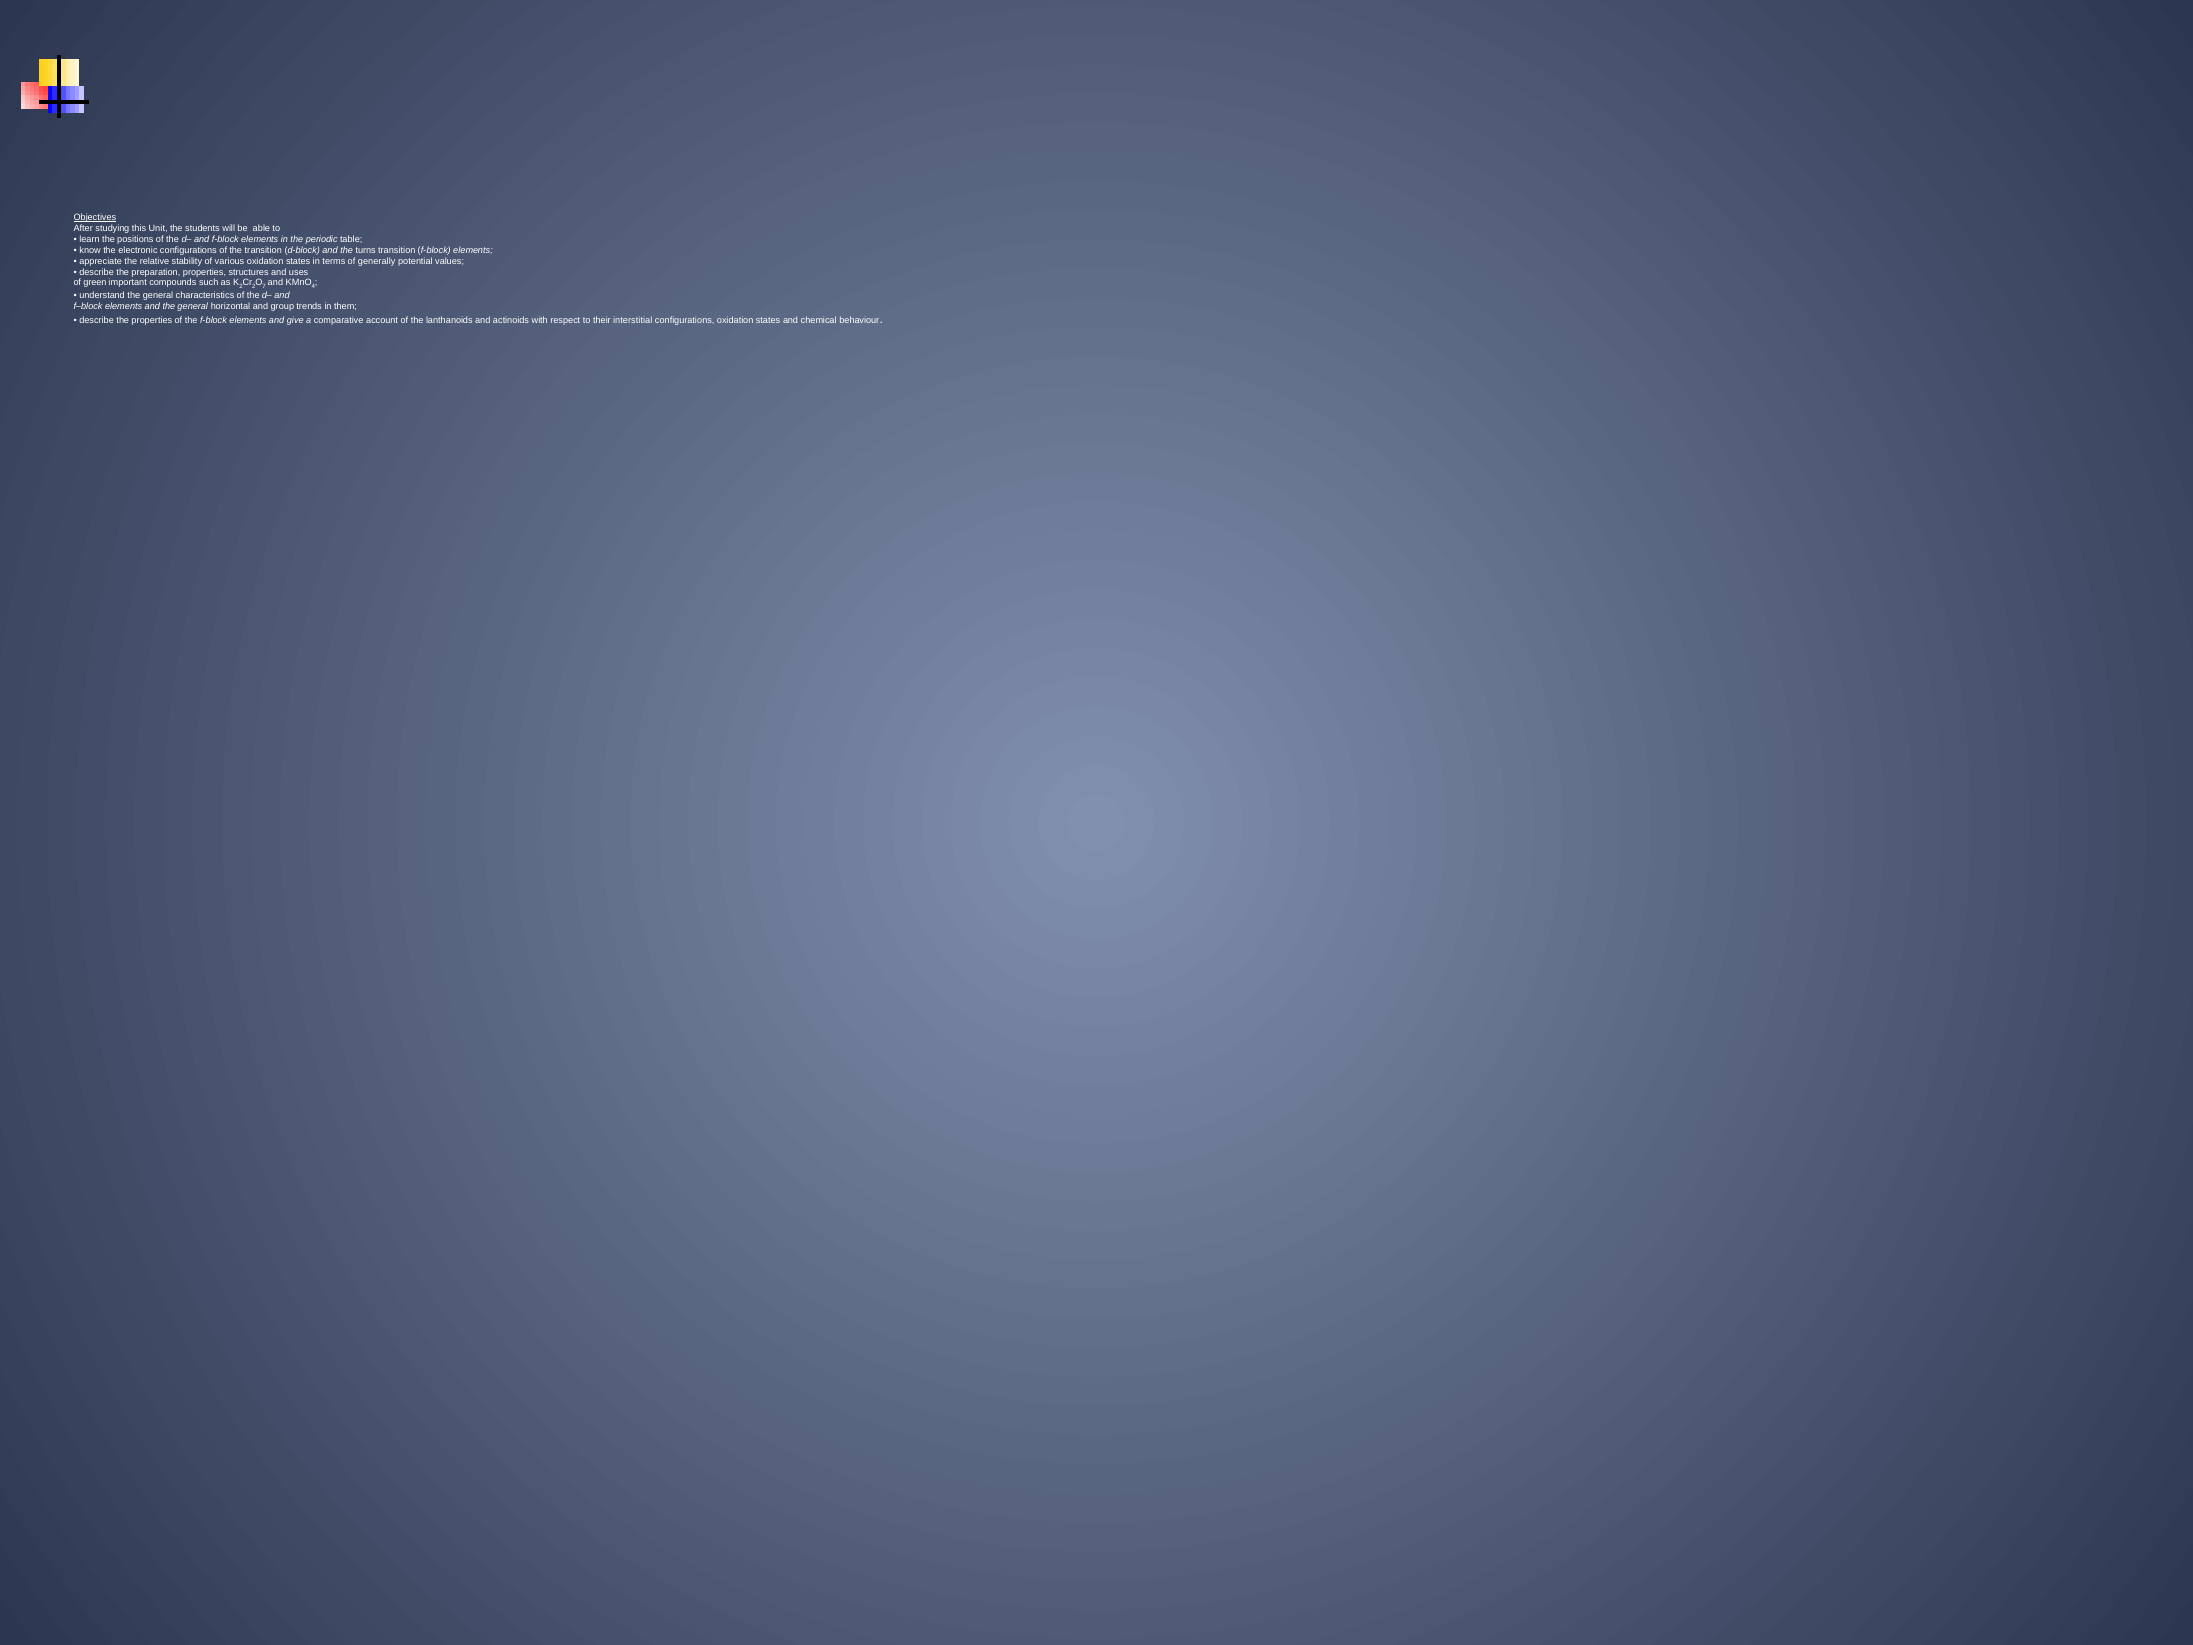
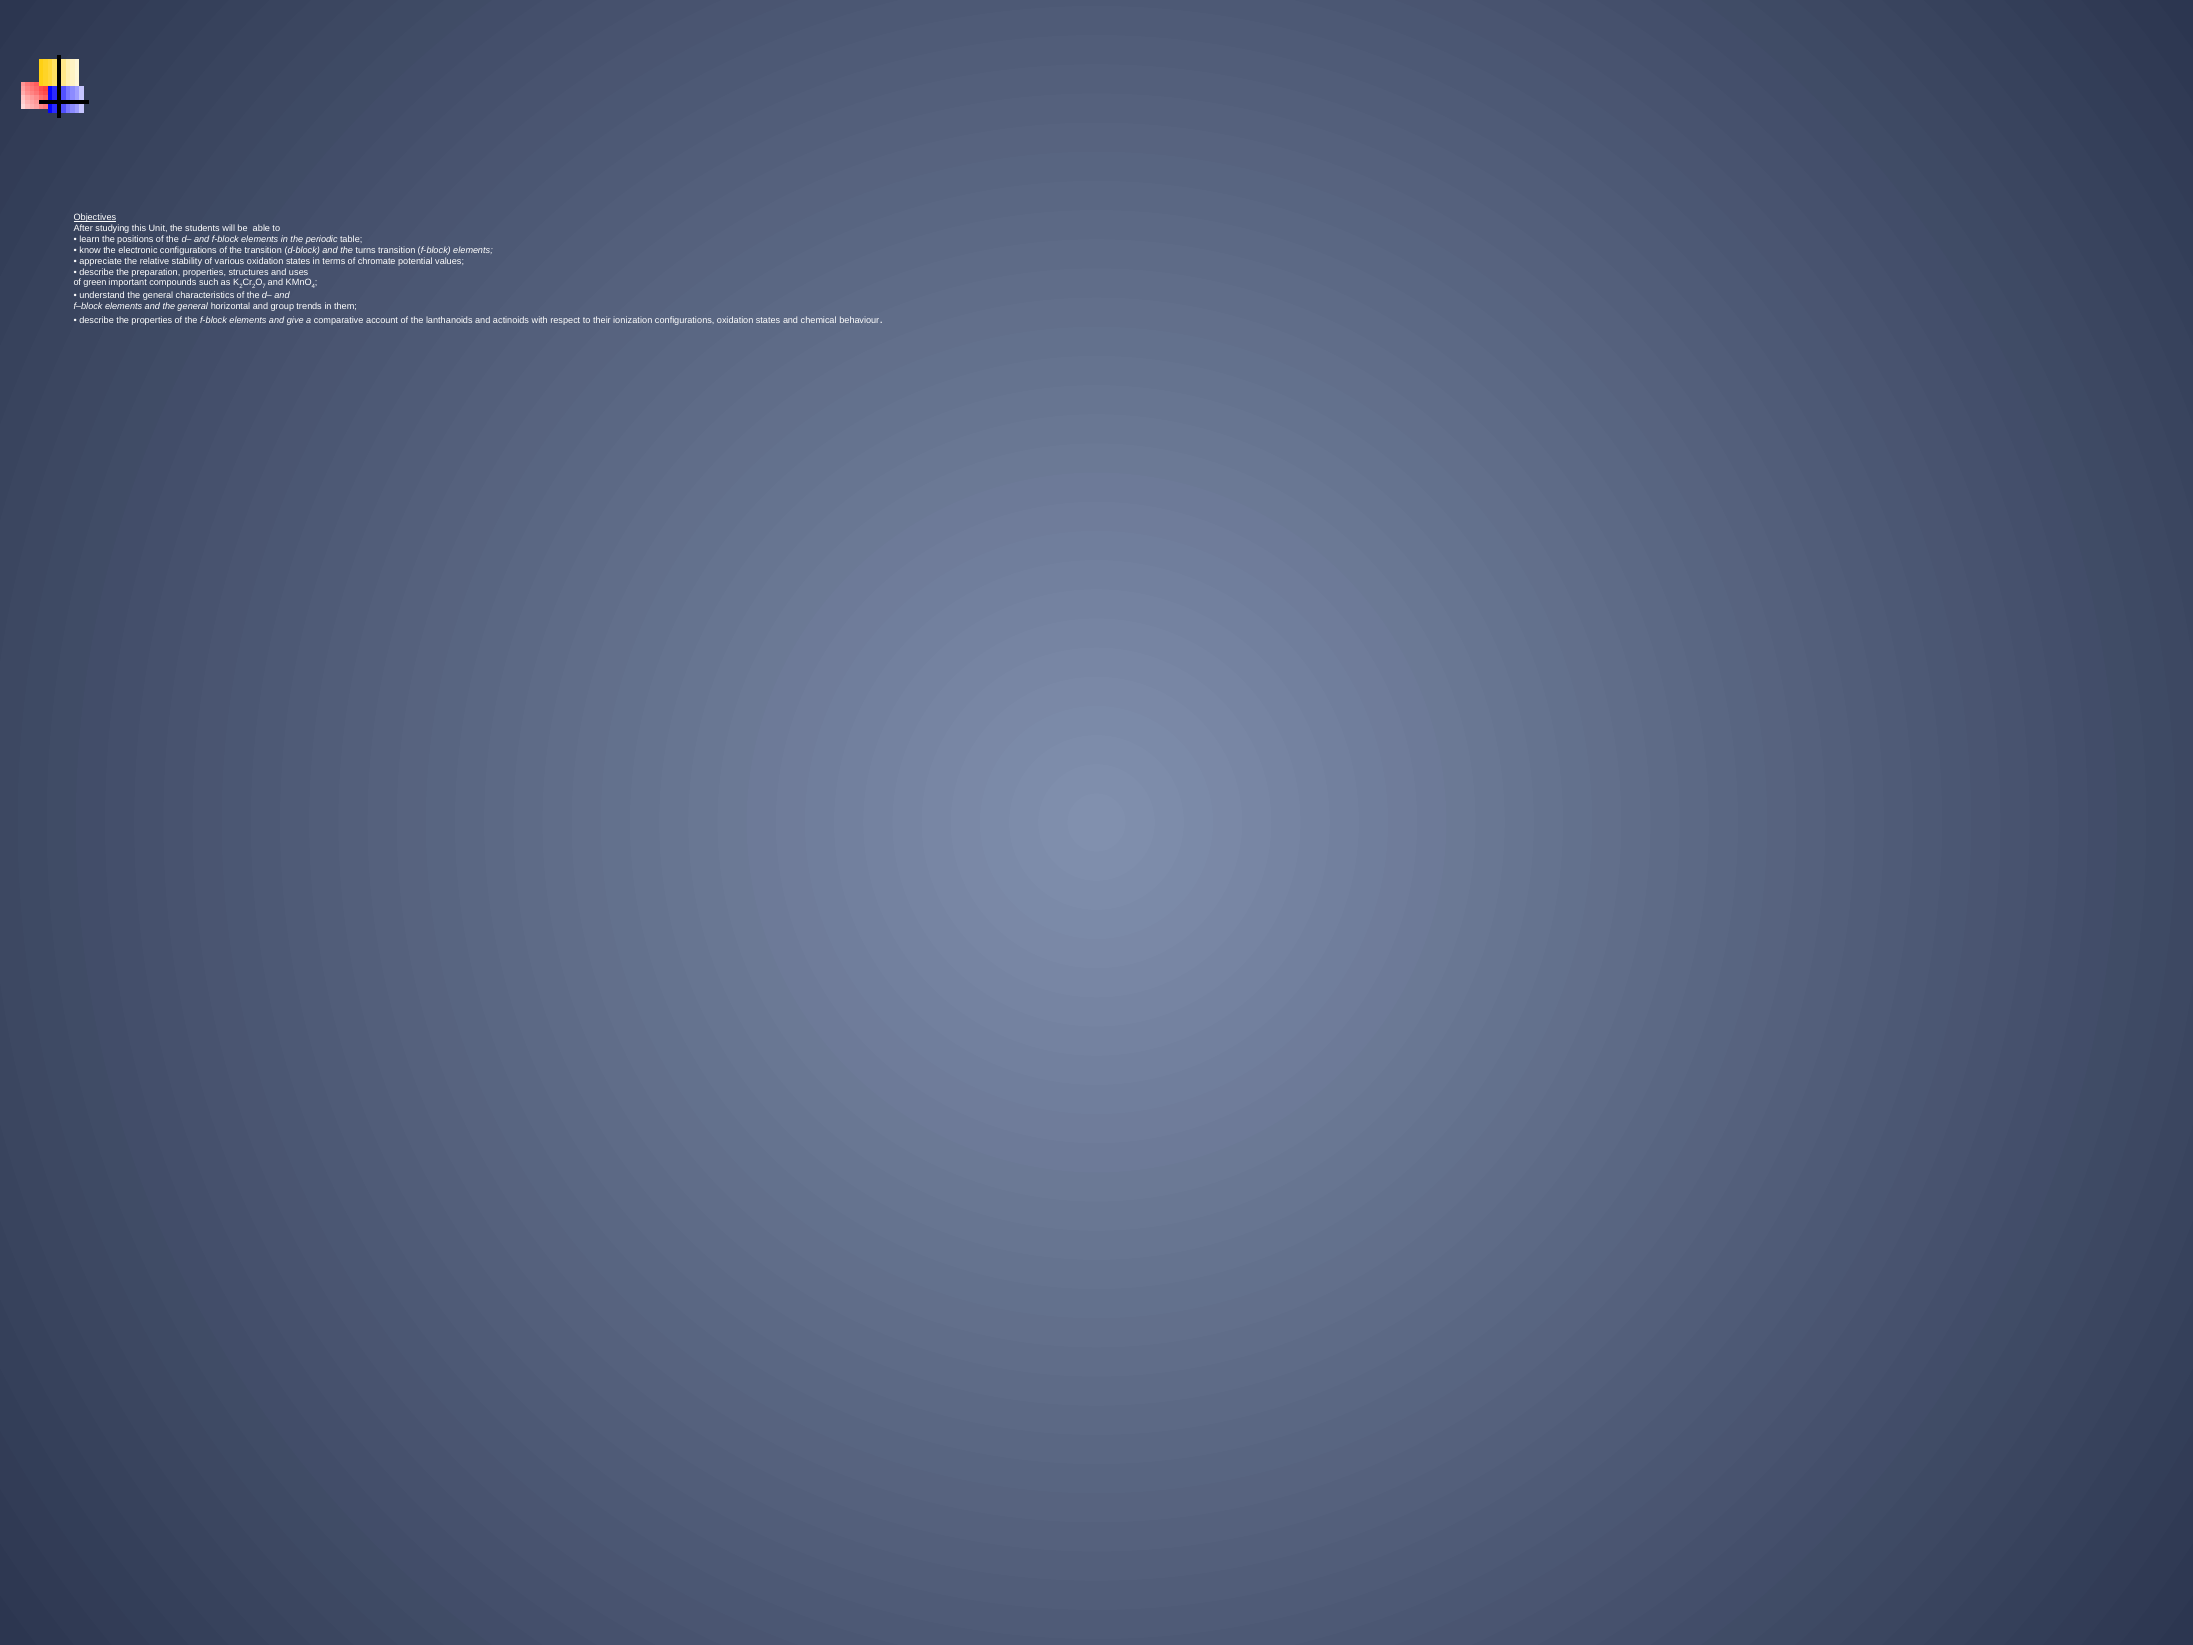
generally: generally -> chromate
interstitial: interstitial -> ionization
